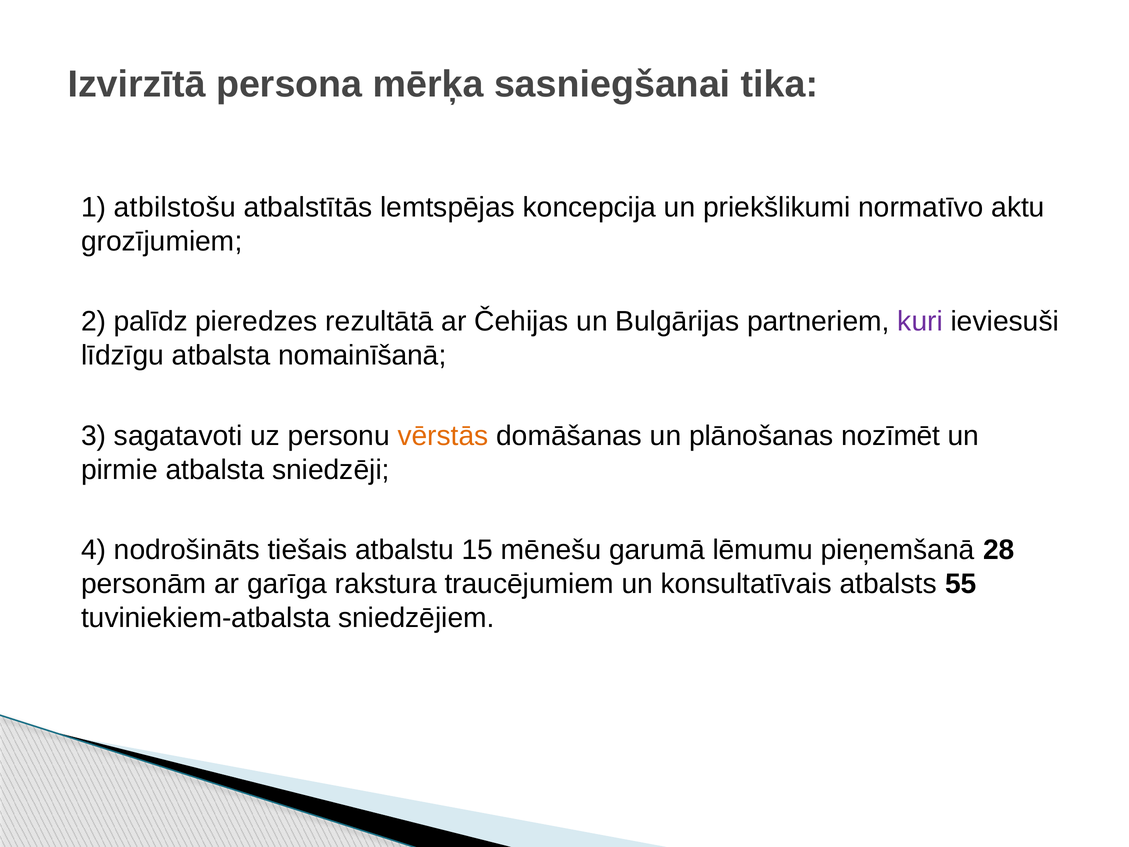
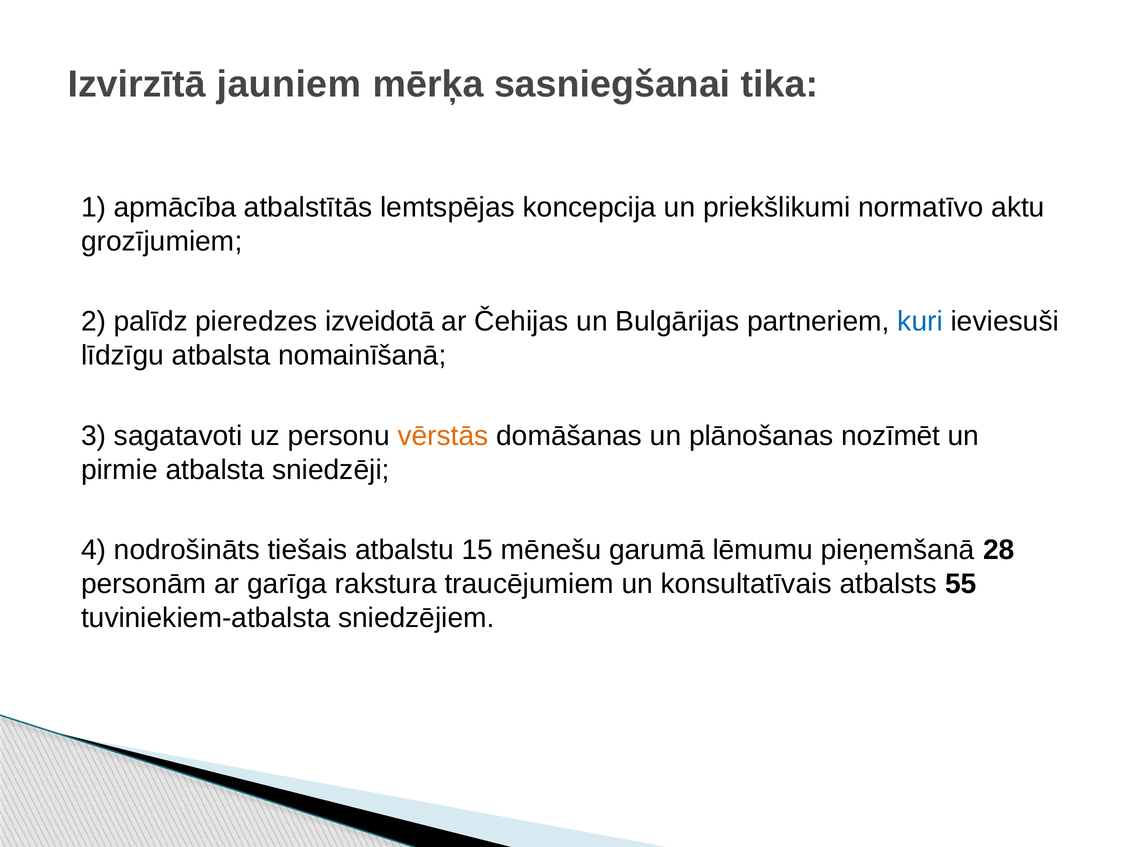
persona: persona -> jauniem
atbilstošu: atbilstošu -> apmācība
rezultātā: rezultātā -> izveidotā
kuri colour: purple -> blue
